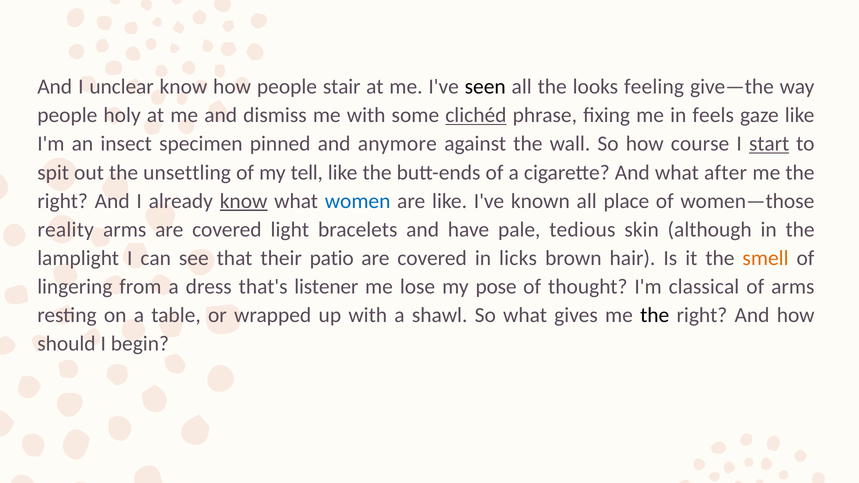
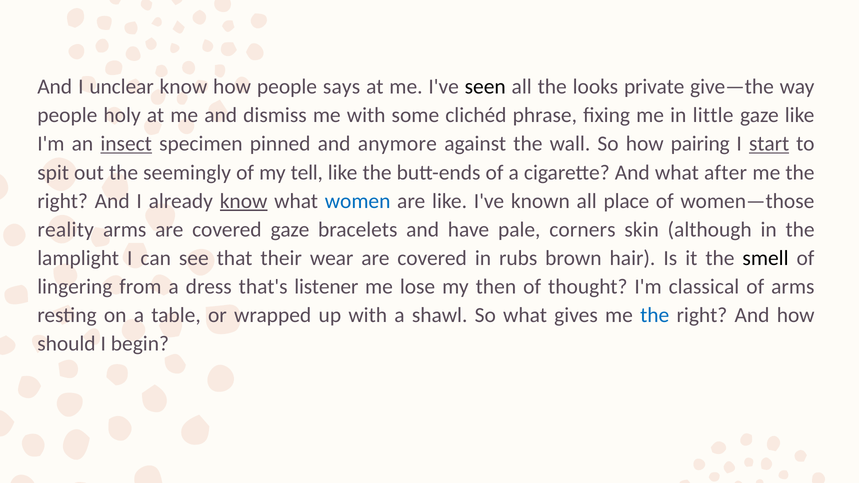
stair: stair -> says
feeling: feeling -> private
clichéd underline: present -> none
feels: feels -> little
insect underline: none -> present
course: course -> pairing
unsettling: unsettling -> seemingly
covered light: light -> gaze
tedious: tedious -> corners
patio: patio -> wear
licks: licks -> rubs
smell colour: orange -> black
pose: pose -> then
the at (655, 315) colour: black -> blue
